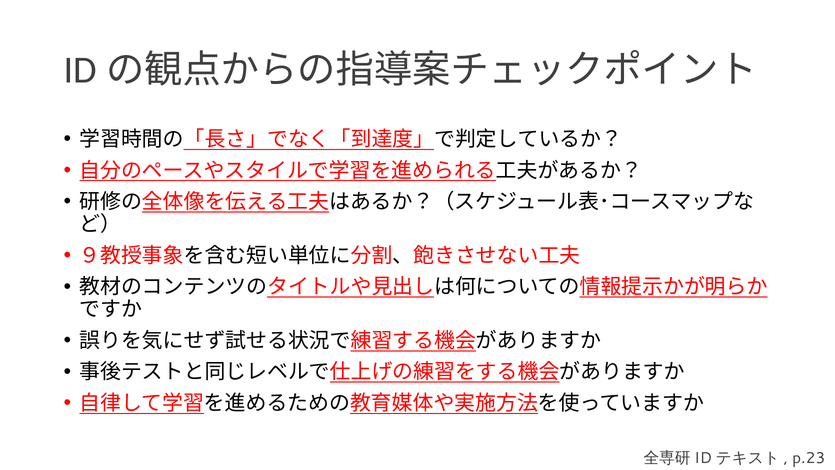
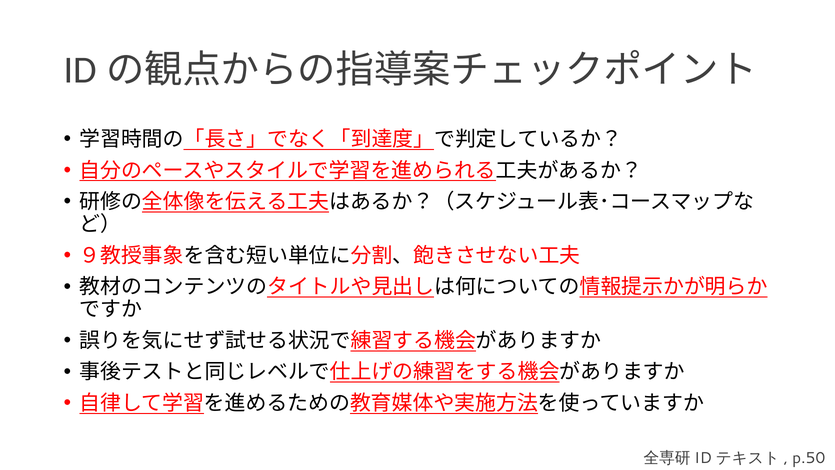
p.23: p.23 -> p.50
